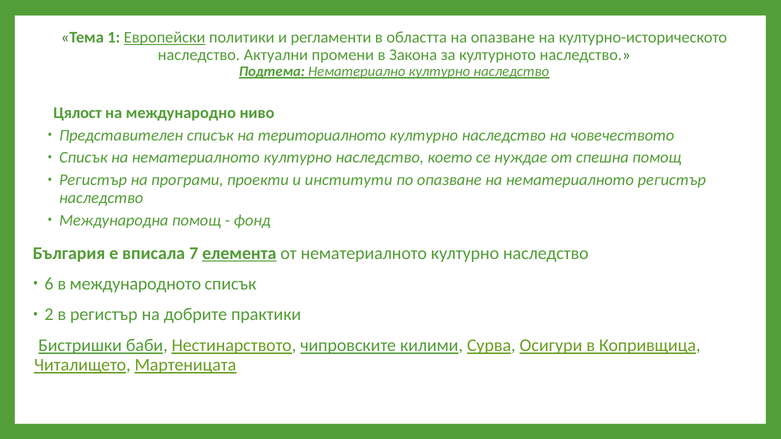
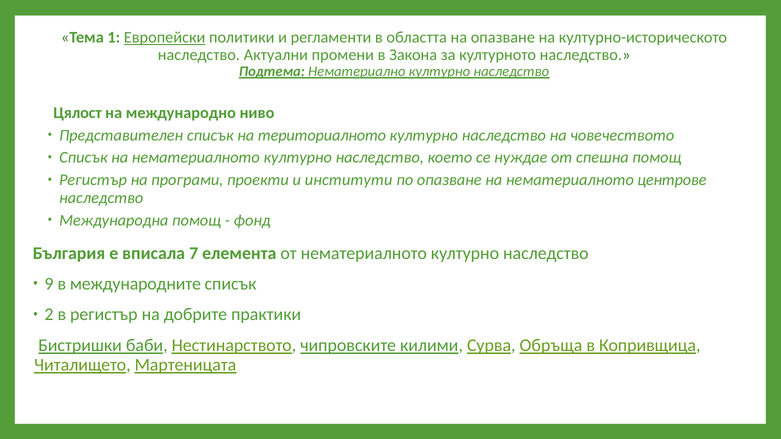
нематериалното регистър: регистър -> центрове
елемента underline: present -> none
6: 6 -> 9
международното: международното -> международните
Осигури: Осигури -> Обръща
